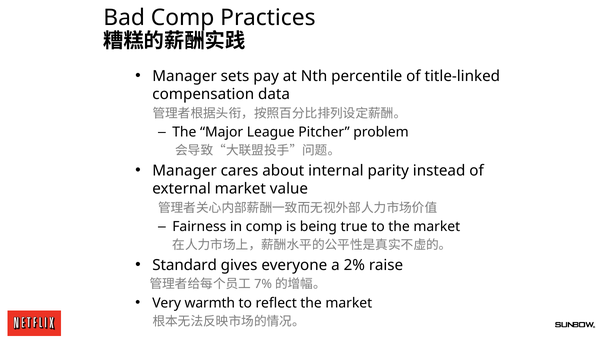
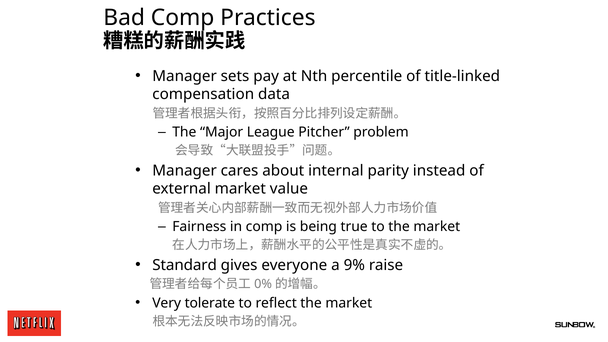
2%: 2% -> 9%
7%: 7% -> 0%
warmth: warmth -> tolerate
